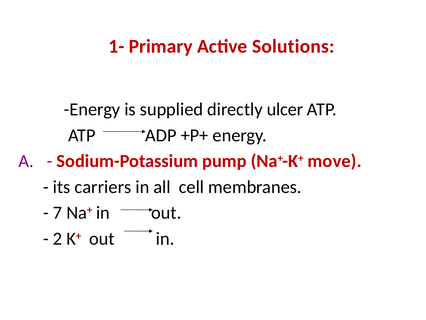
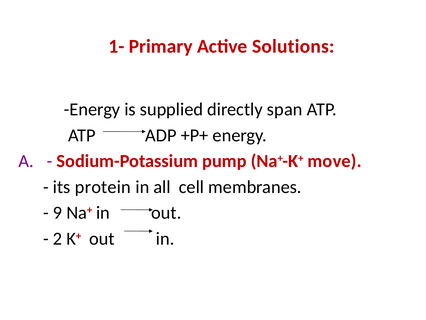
ulcer: ulcer -> span
carriers: carriers -> protein
7: 7 -> 9
